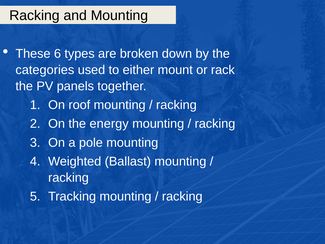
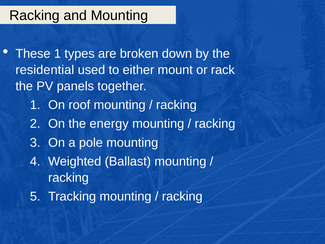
These 6: 6 -> 1
categories: categories -> residential
